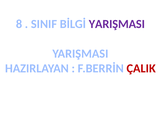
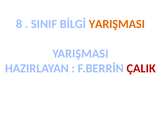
YARIŞMASI at (117, 24) colour: purple -> orange
